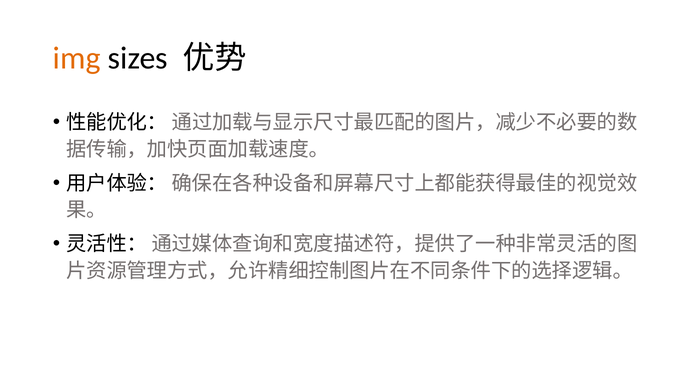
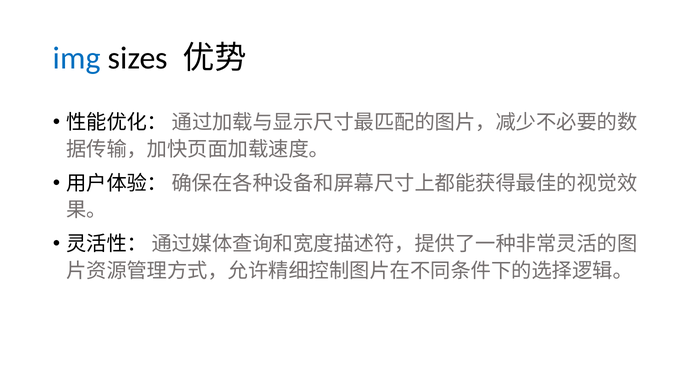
img colour: orange -> blue
